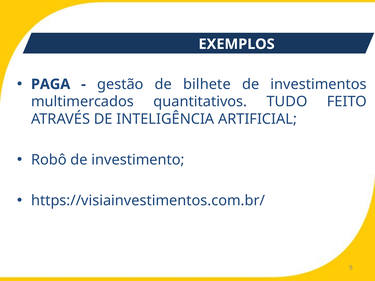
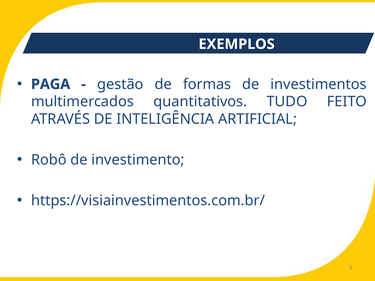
bilhete: bilhete -> formas
